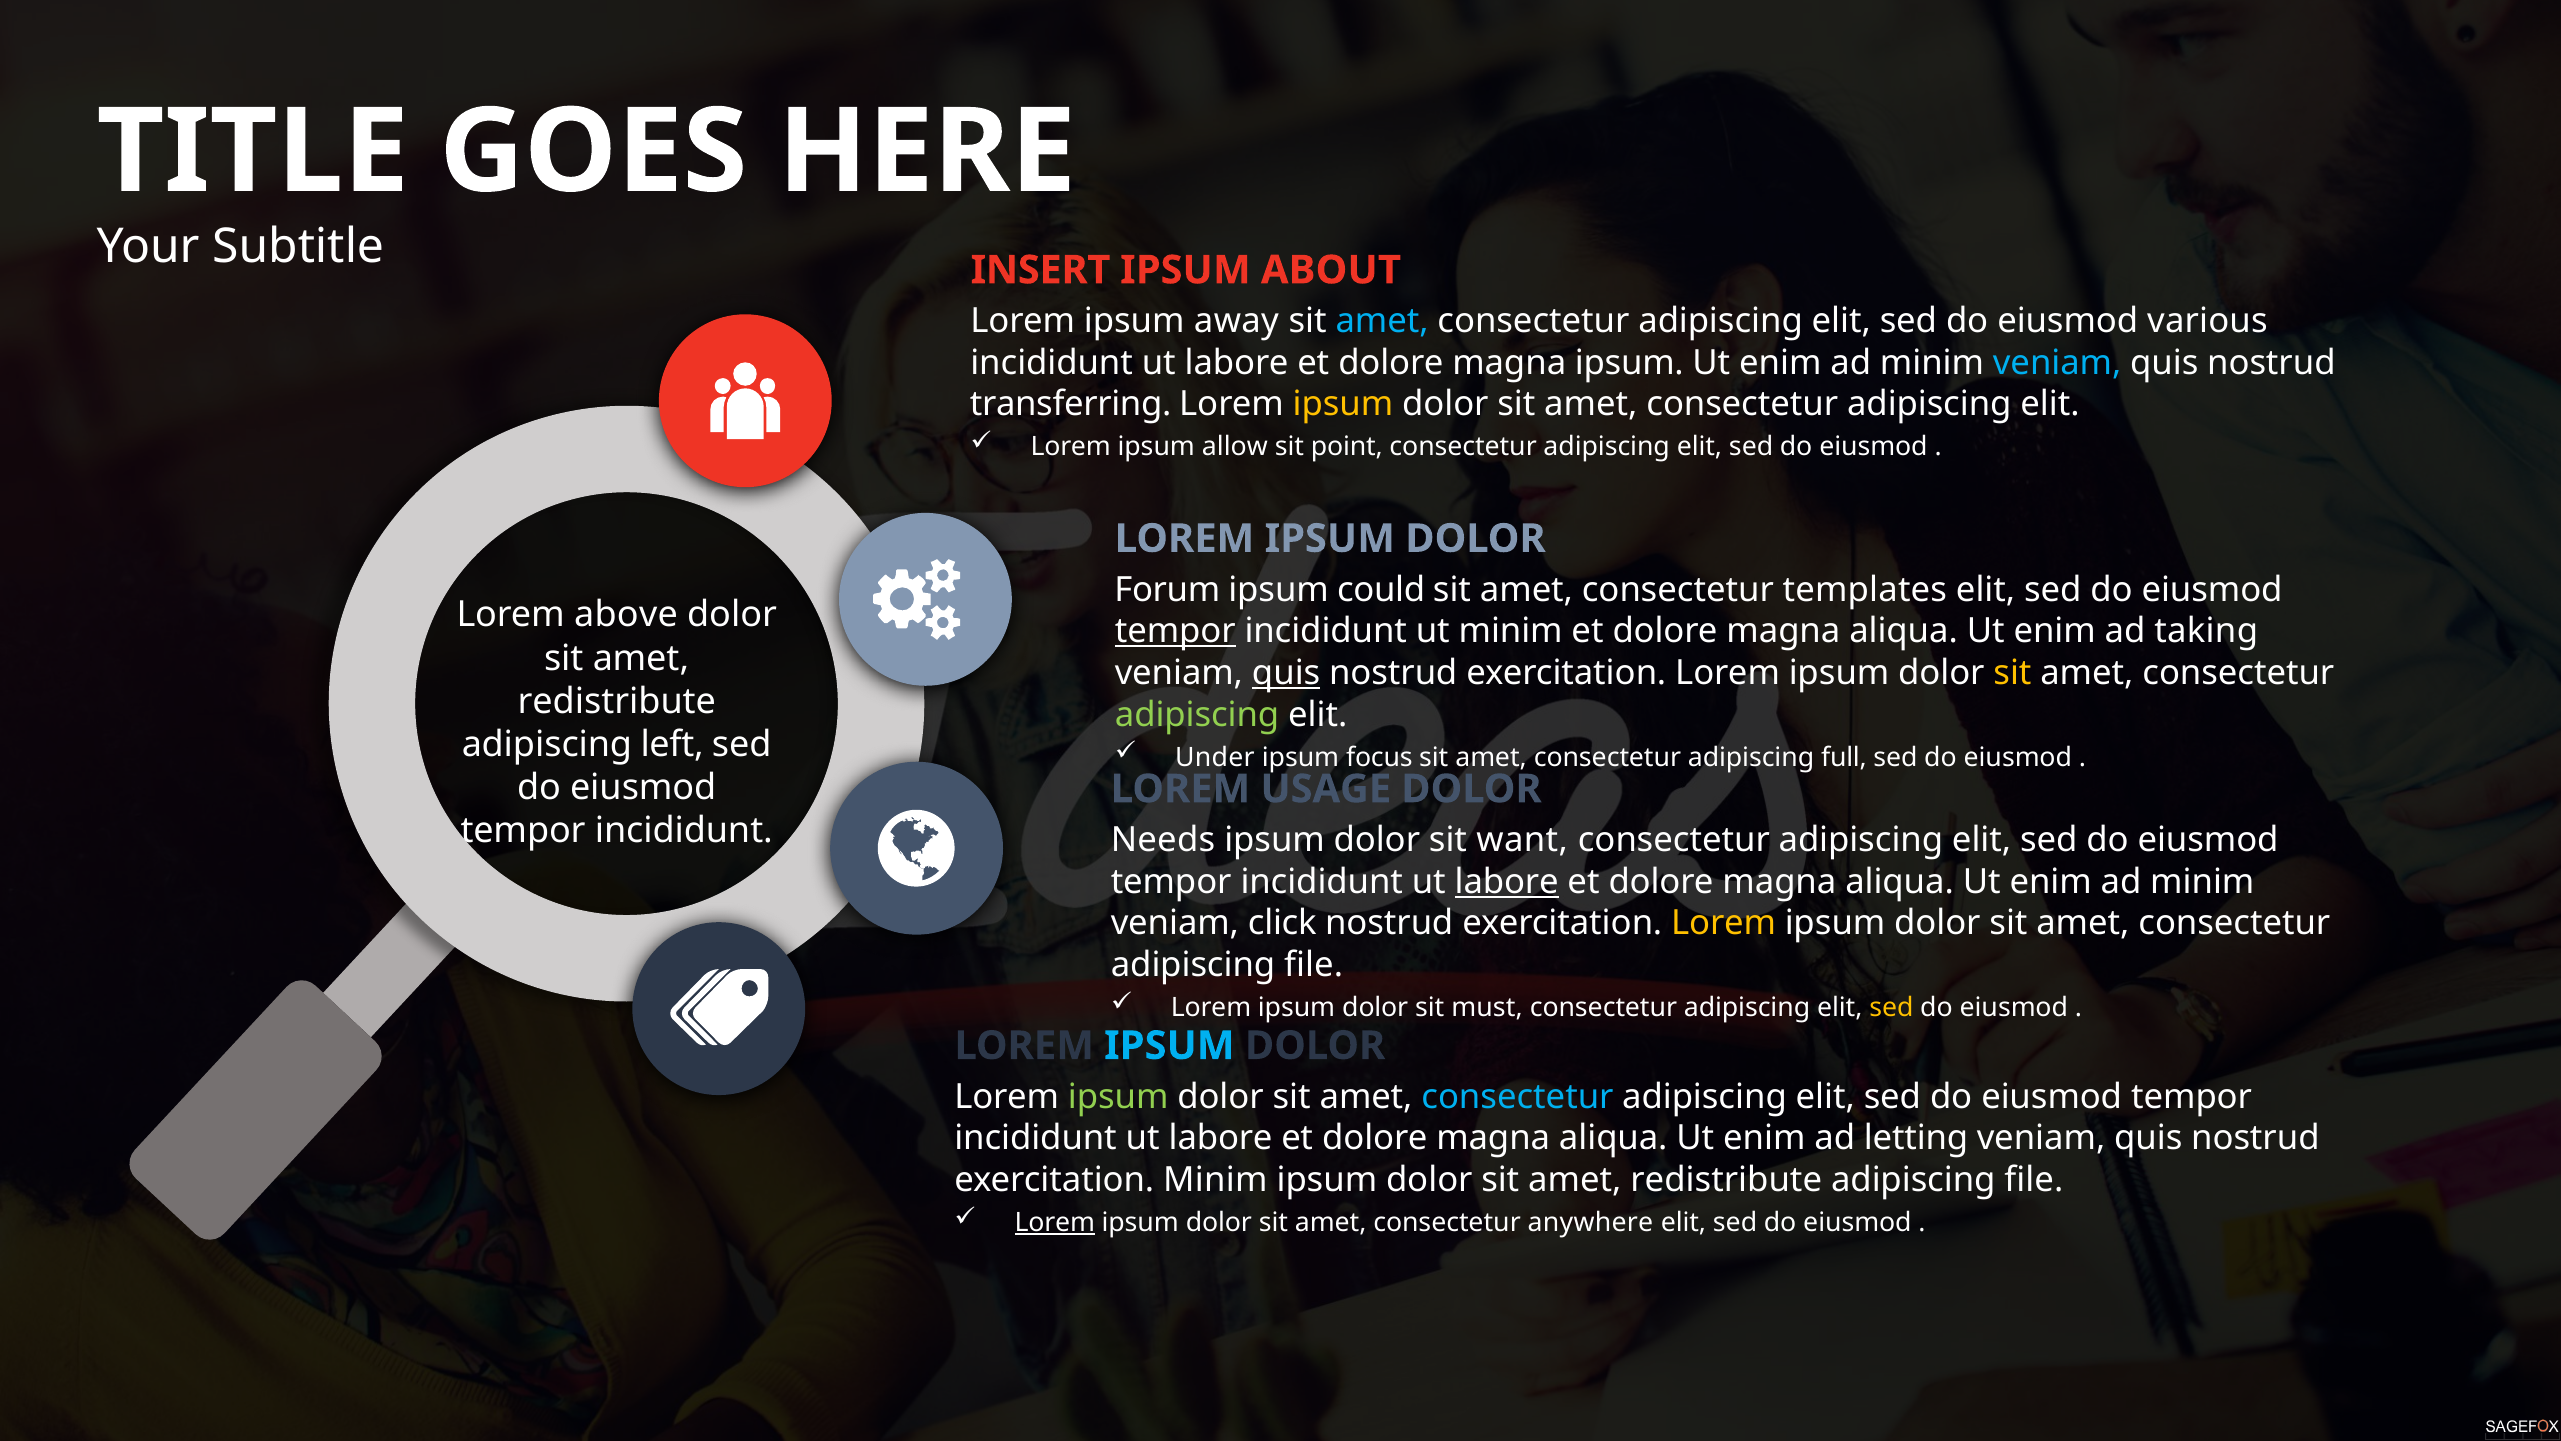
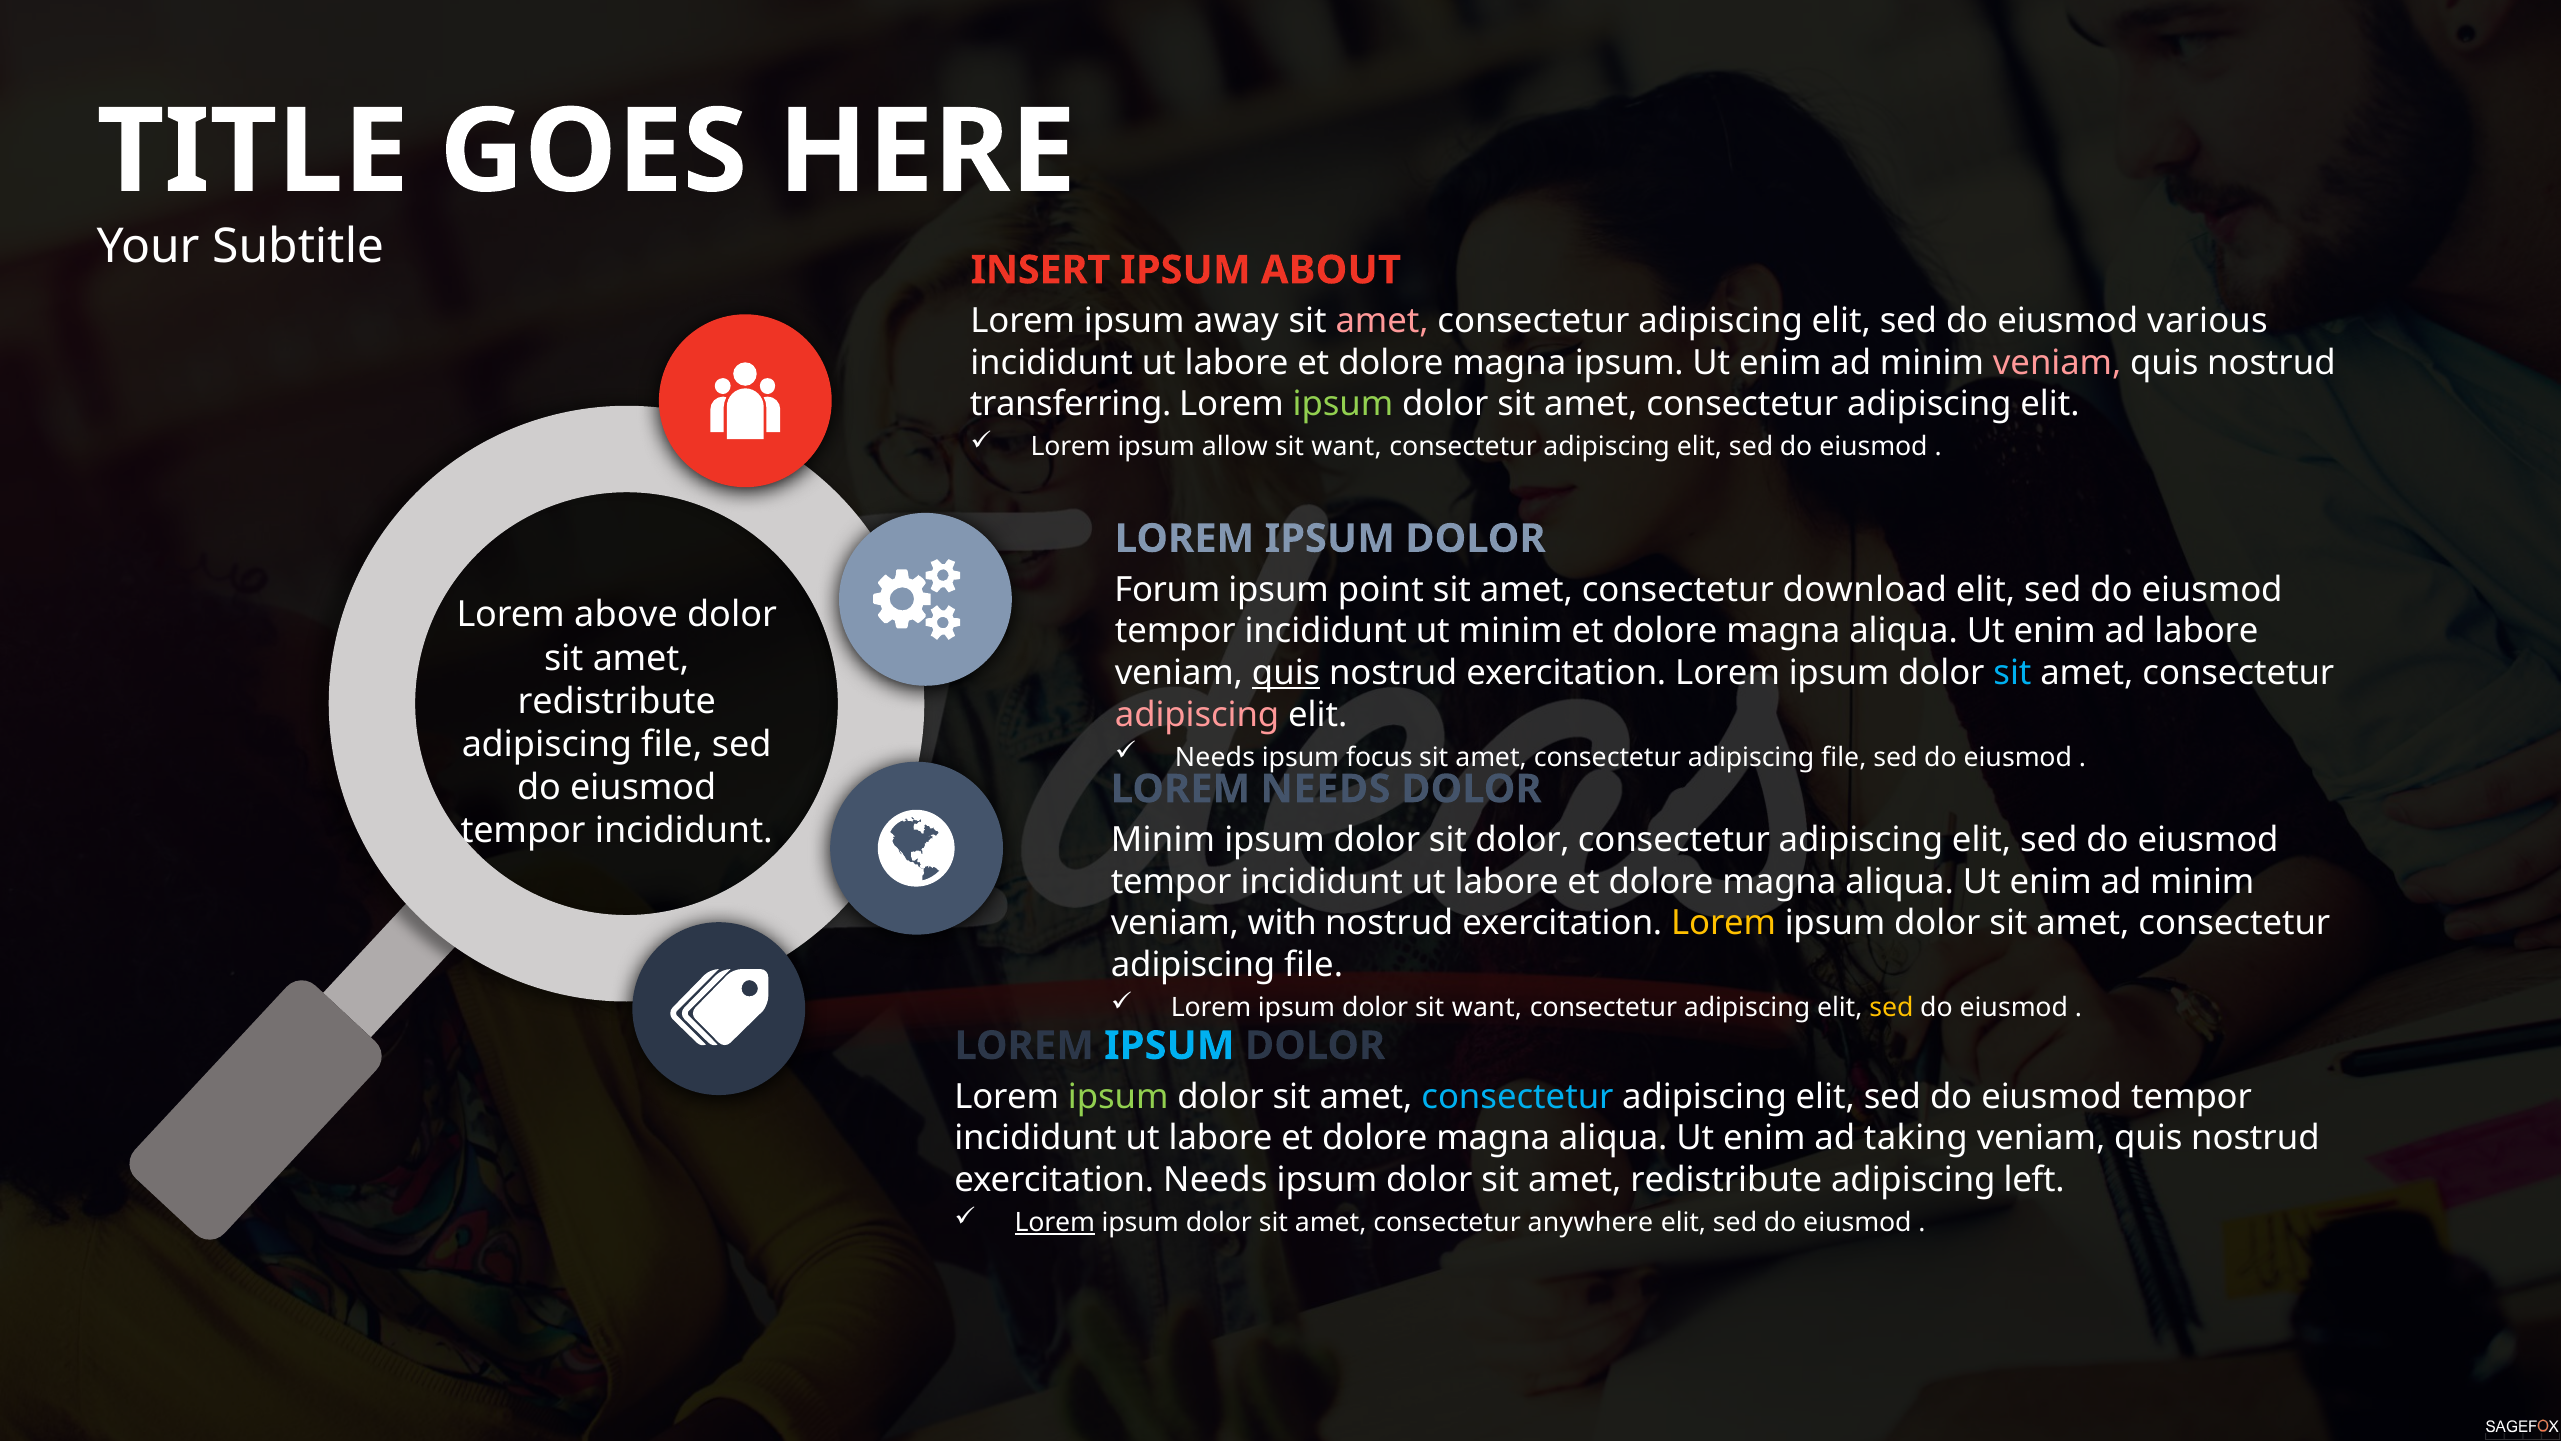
amet at (1382, 321) colour: light blue -> pink
veniam at (2057, 363) colour: light blue -> pink
ipsum at (1343, 404) colour: yellow -> light green
point at (1347, 447): point -> want
could: could -> point
templates: templates -> download
tempor at (1175, 631) underline: present -> none
ad taking: taking -> labore
sit at (2012, 673) colour: yellow -> light blue
adipiscing at (1197, 714) colour: light green -> pink
left at (672, 744): left -> file
Under at (1215, 757): Under -> Needs
full at (1844, 757): full -> file
LOREM USAGE: USAGE -> NEEDS
Needs at (1163, 840): Needs -> Minim
sit want: want -> dolor
labore at (1507, 881) underline: present -> none
click: click -> with
dolor sit must: must -> want
letting: letting -> taking
exercitation Minim: Minim -> Needs
file at (2034, 1180): file -> left
